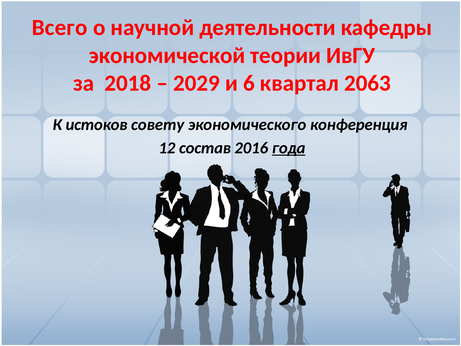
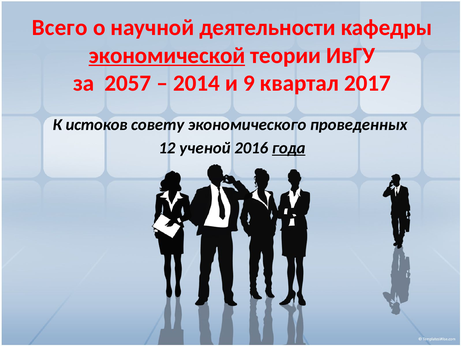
экономической underline: none -> present
2018: 2018 -> 2057
2029: 2029 -> 2014
6: 6 -> 9
2063: 2063 -> 2017
конференция: конференция -> проведенных
состав: состав -> ученой
